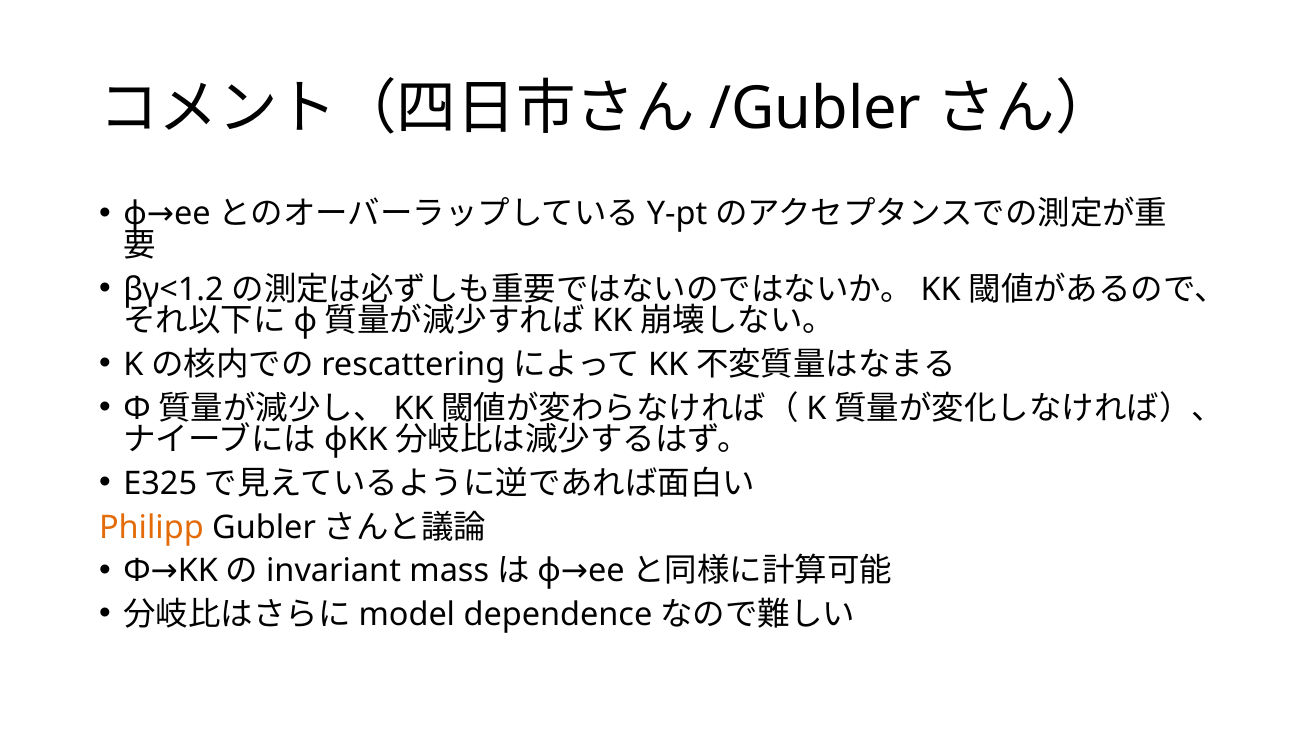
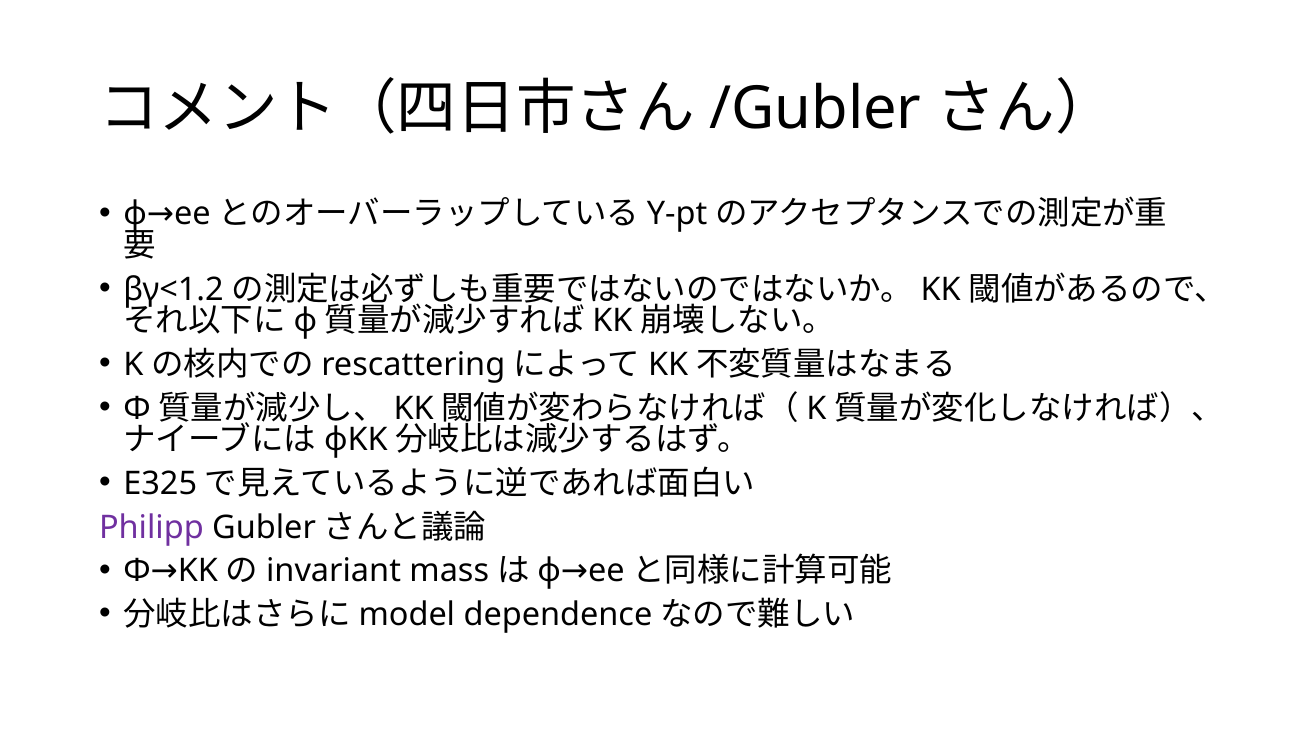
Philipp colour: orange -> purple
